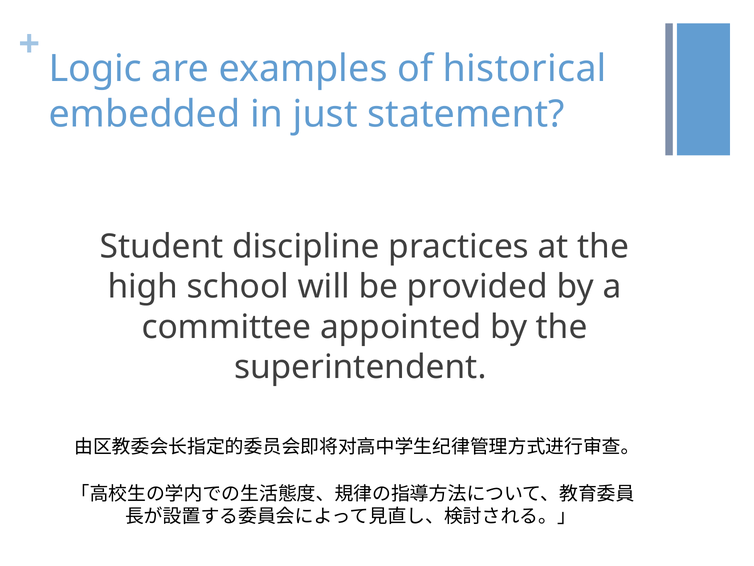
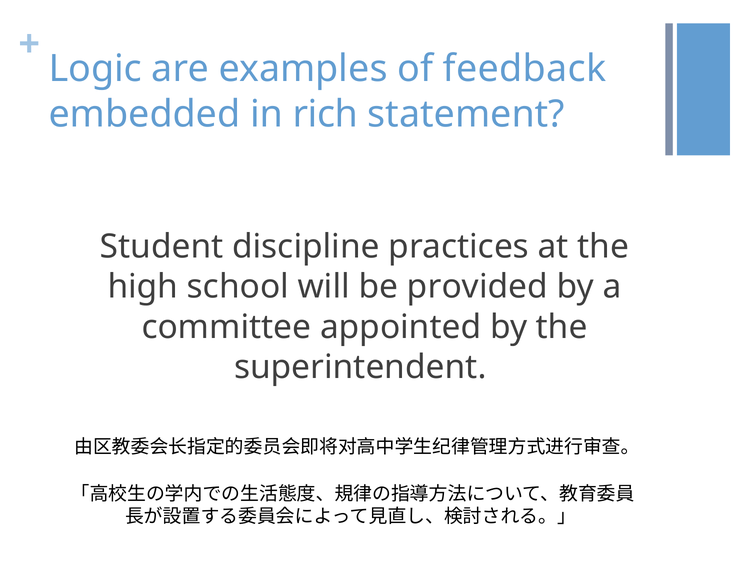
historical: historical -> feedback
just: just -> rich
